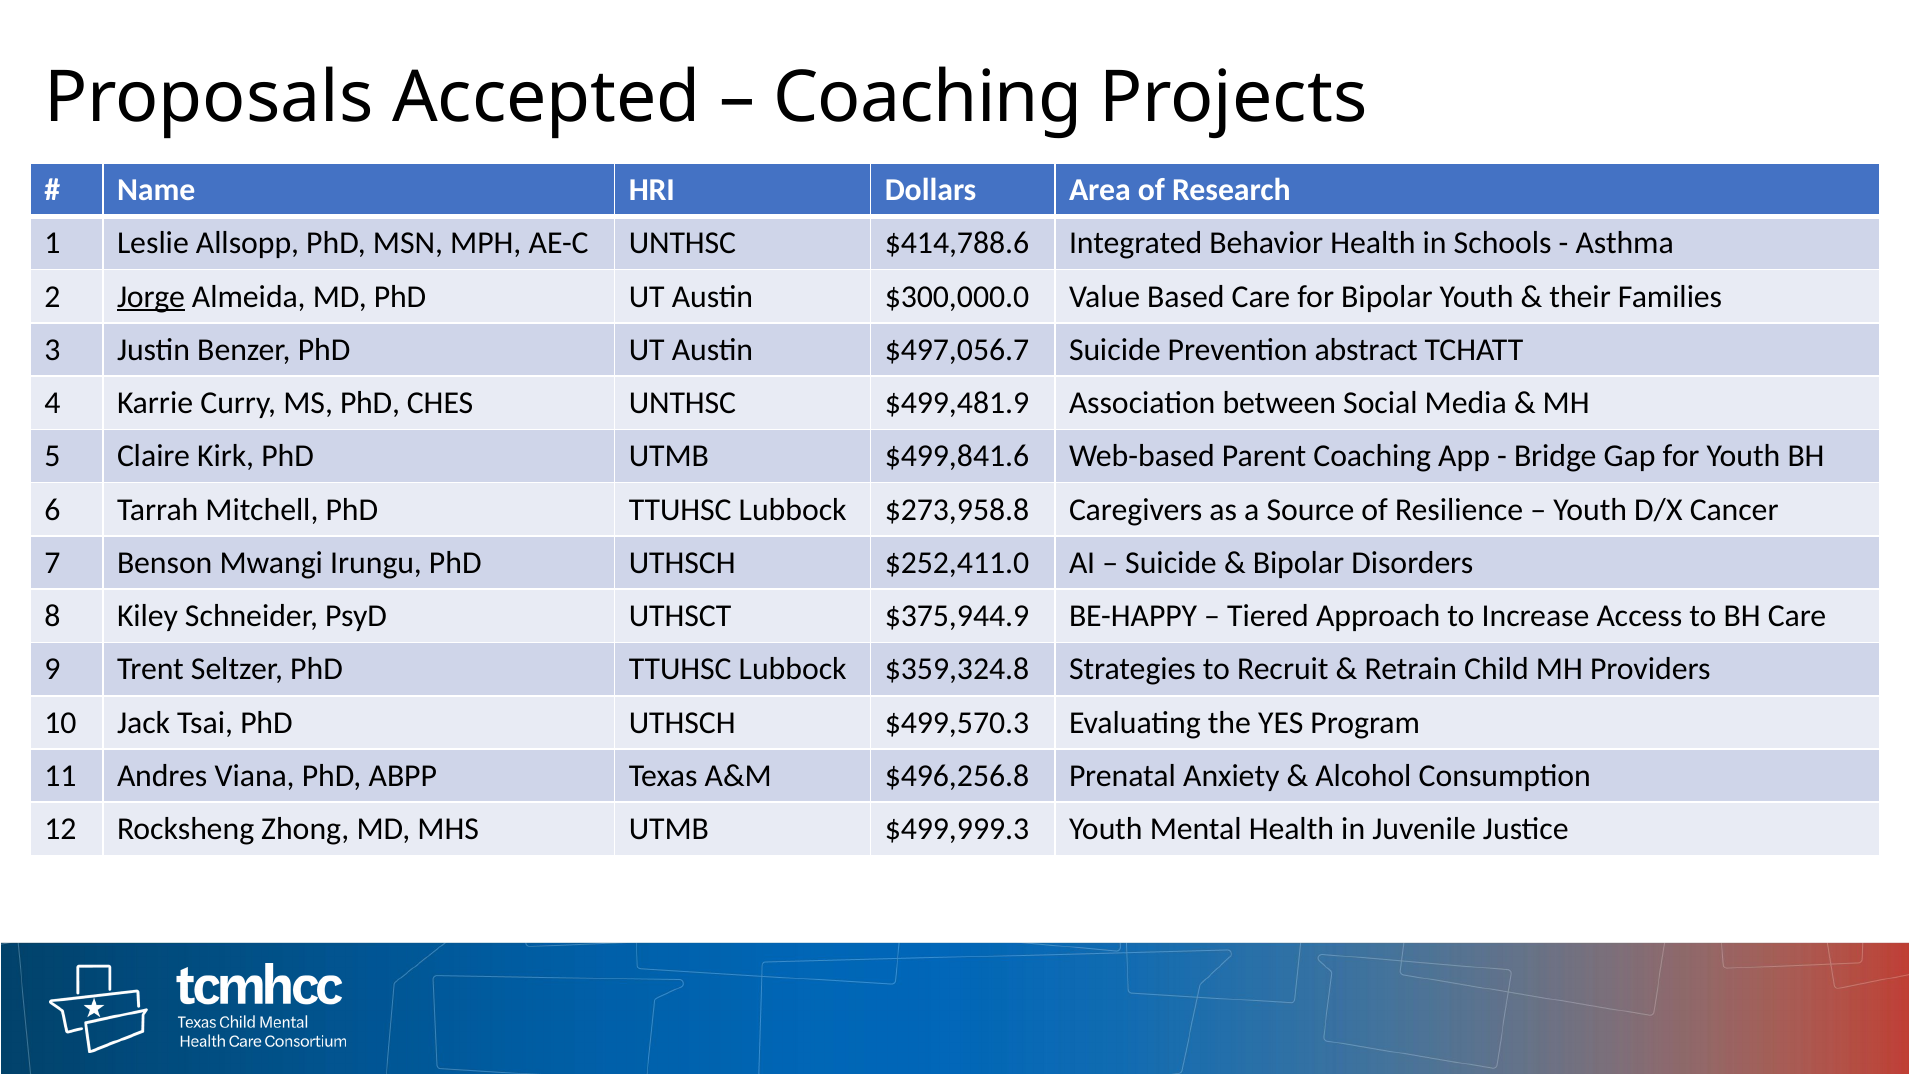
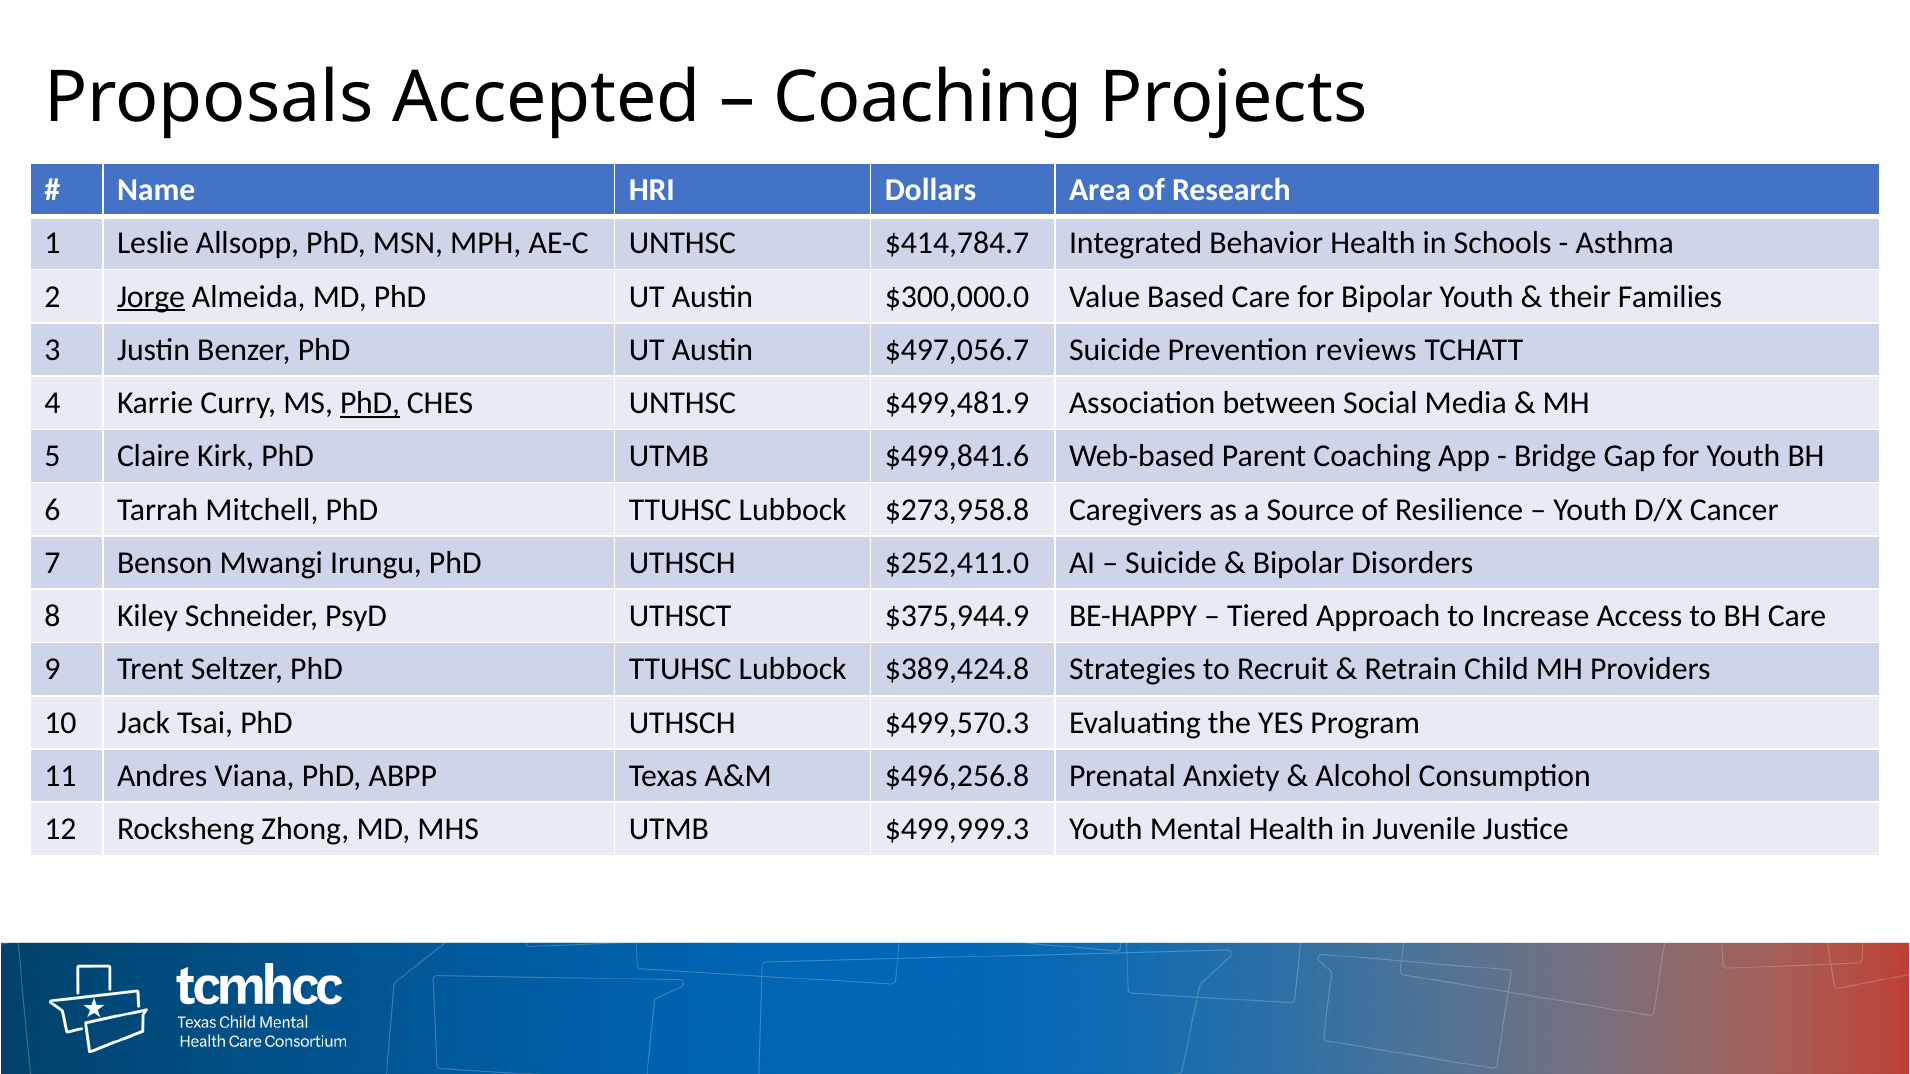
$414,788.6: $414,788.6 -> $414,784.7
abstract: abstract -> reviews
PhD at (370, 403) underline: none -> present
$359,324.8: $359,324.8 -> $389,424.8
